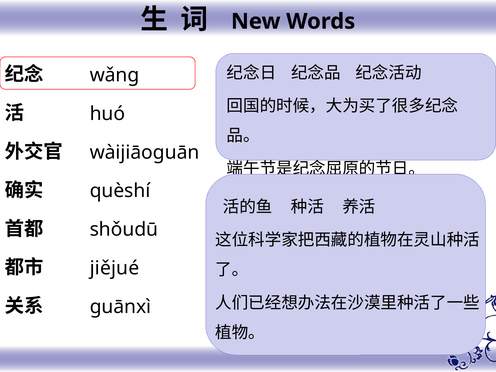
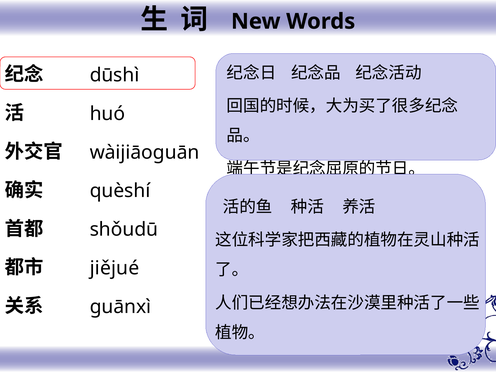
wǎng: wǎng -> dūshì
